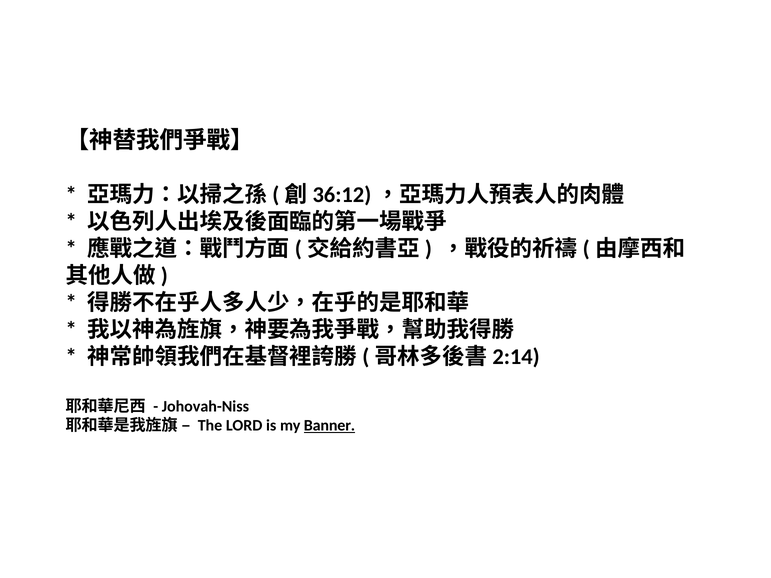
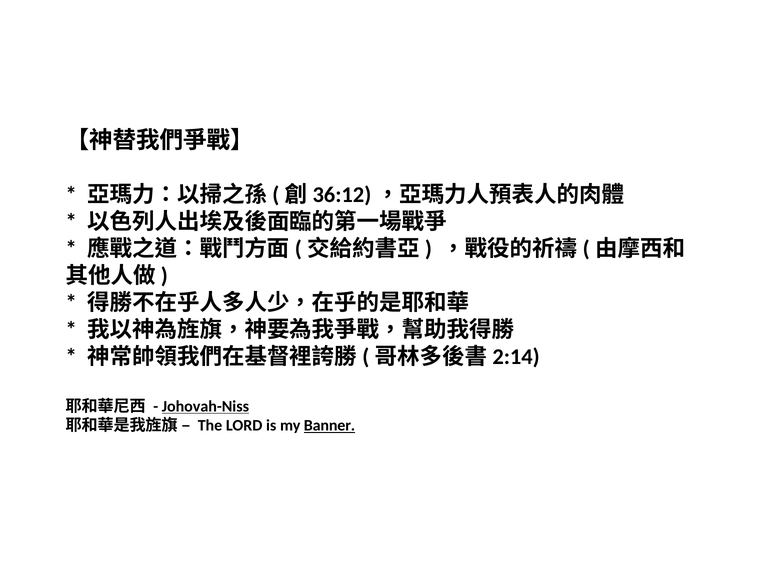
Johovah-Niss underline: none -> present
